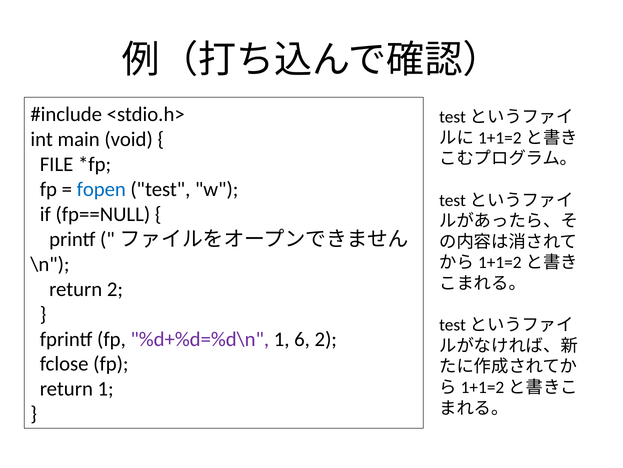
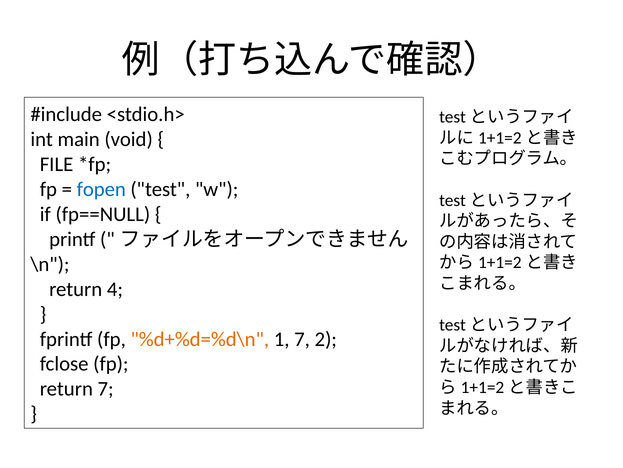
return 2: 2 -> 4
%d+%d=%d\n colour: purple -> orange
1 6: 6 -> 7
return 1: 1 -> 7
